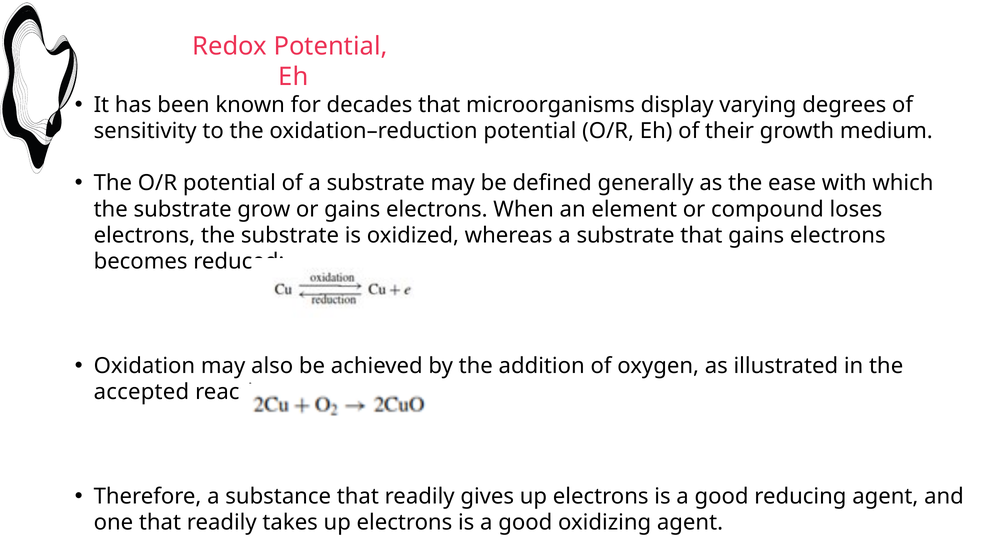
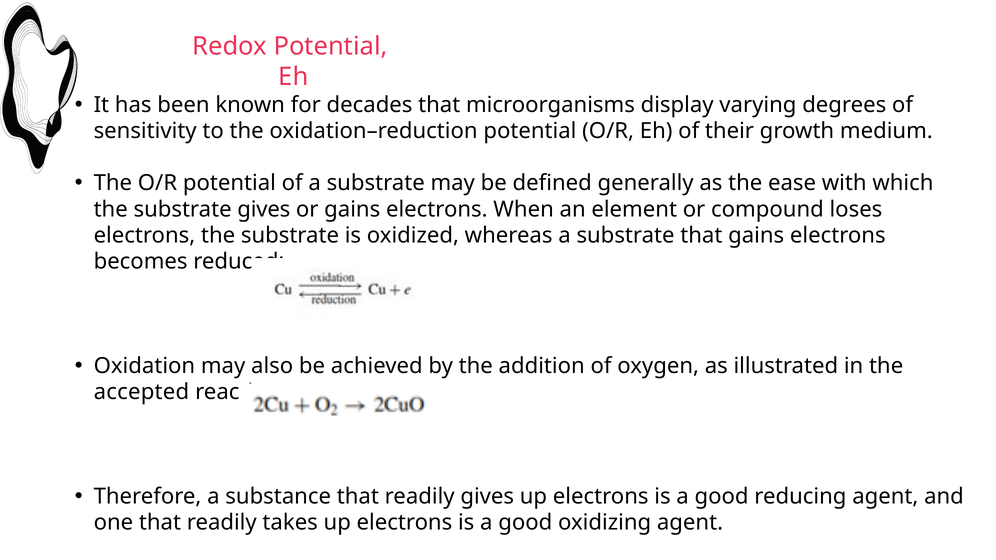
substrate grow: grow -> gives
